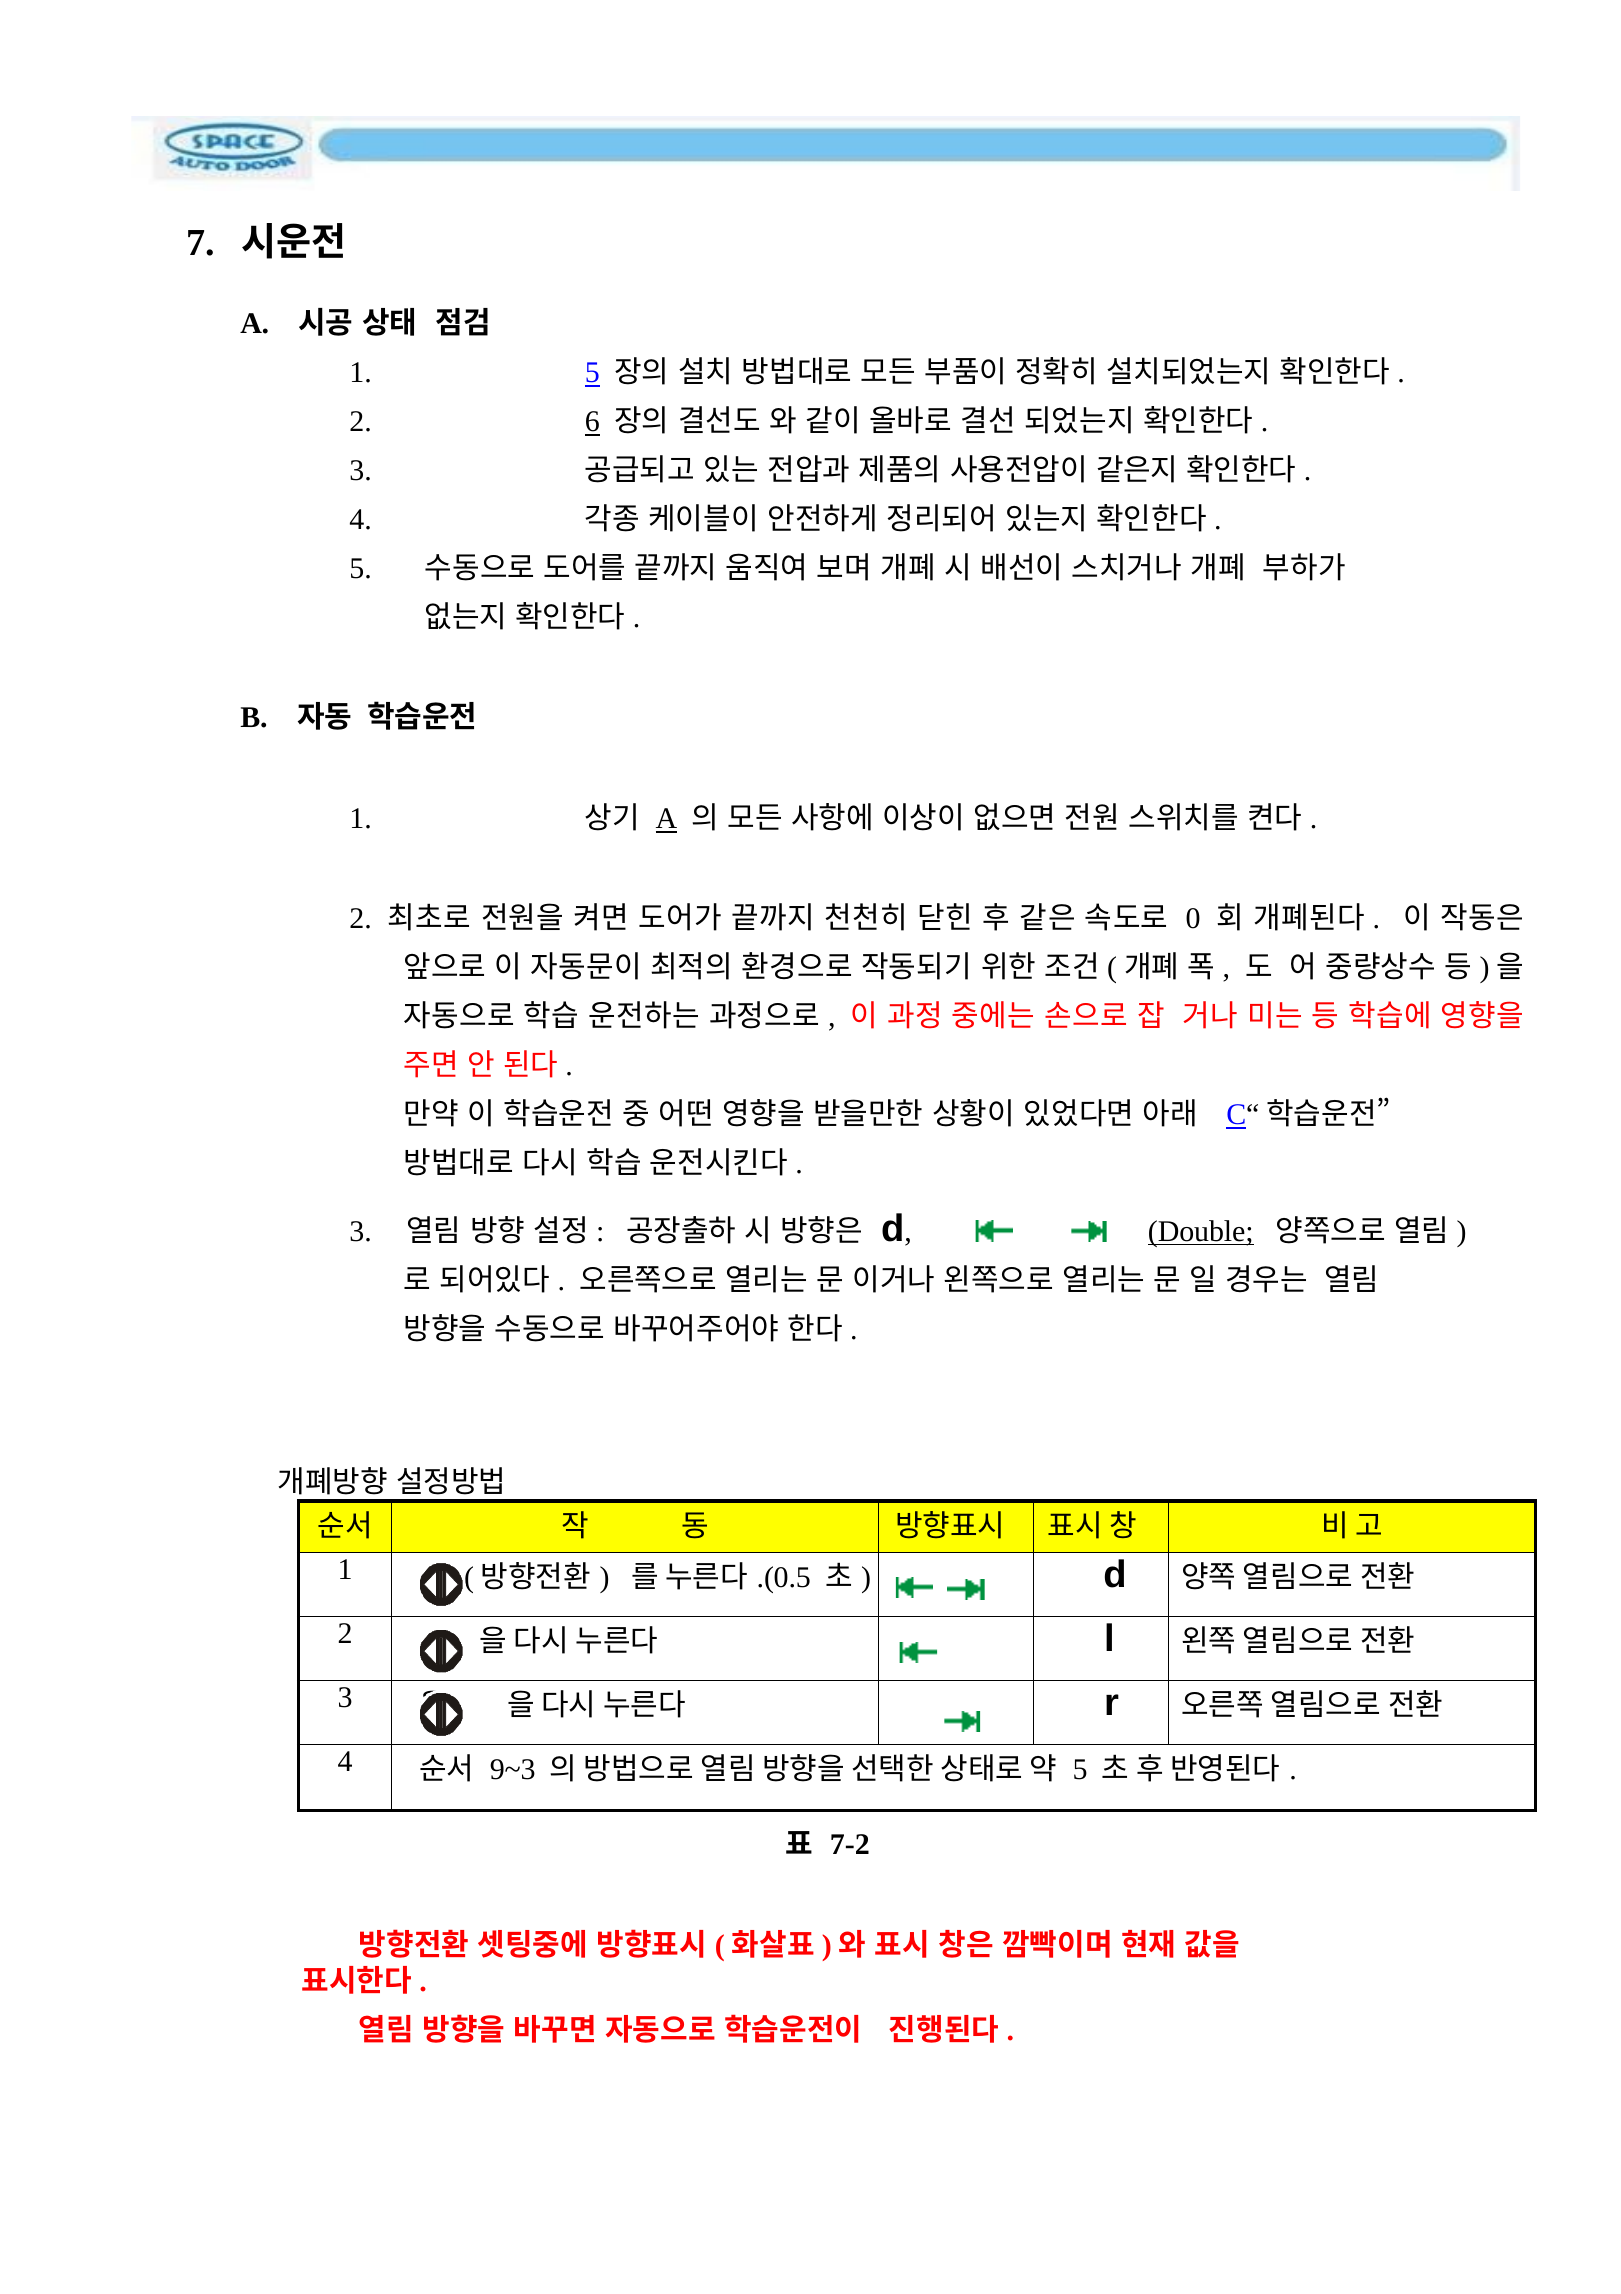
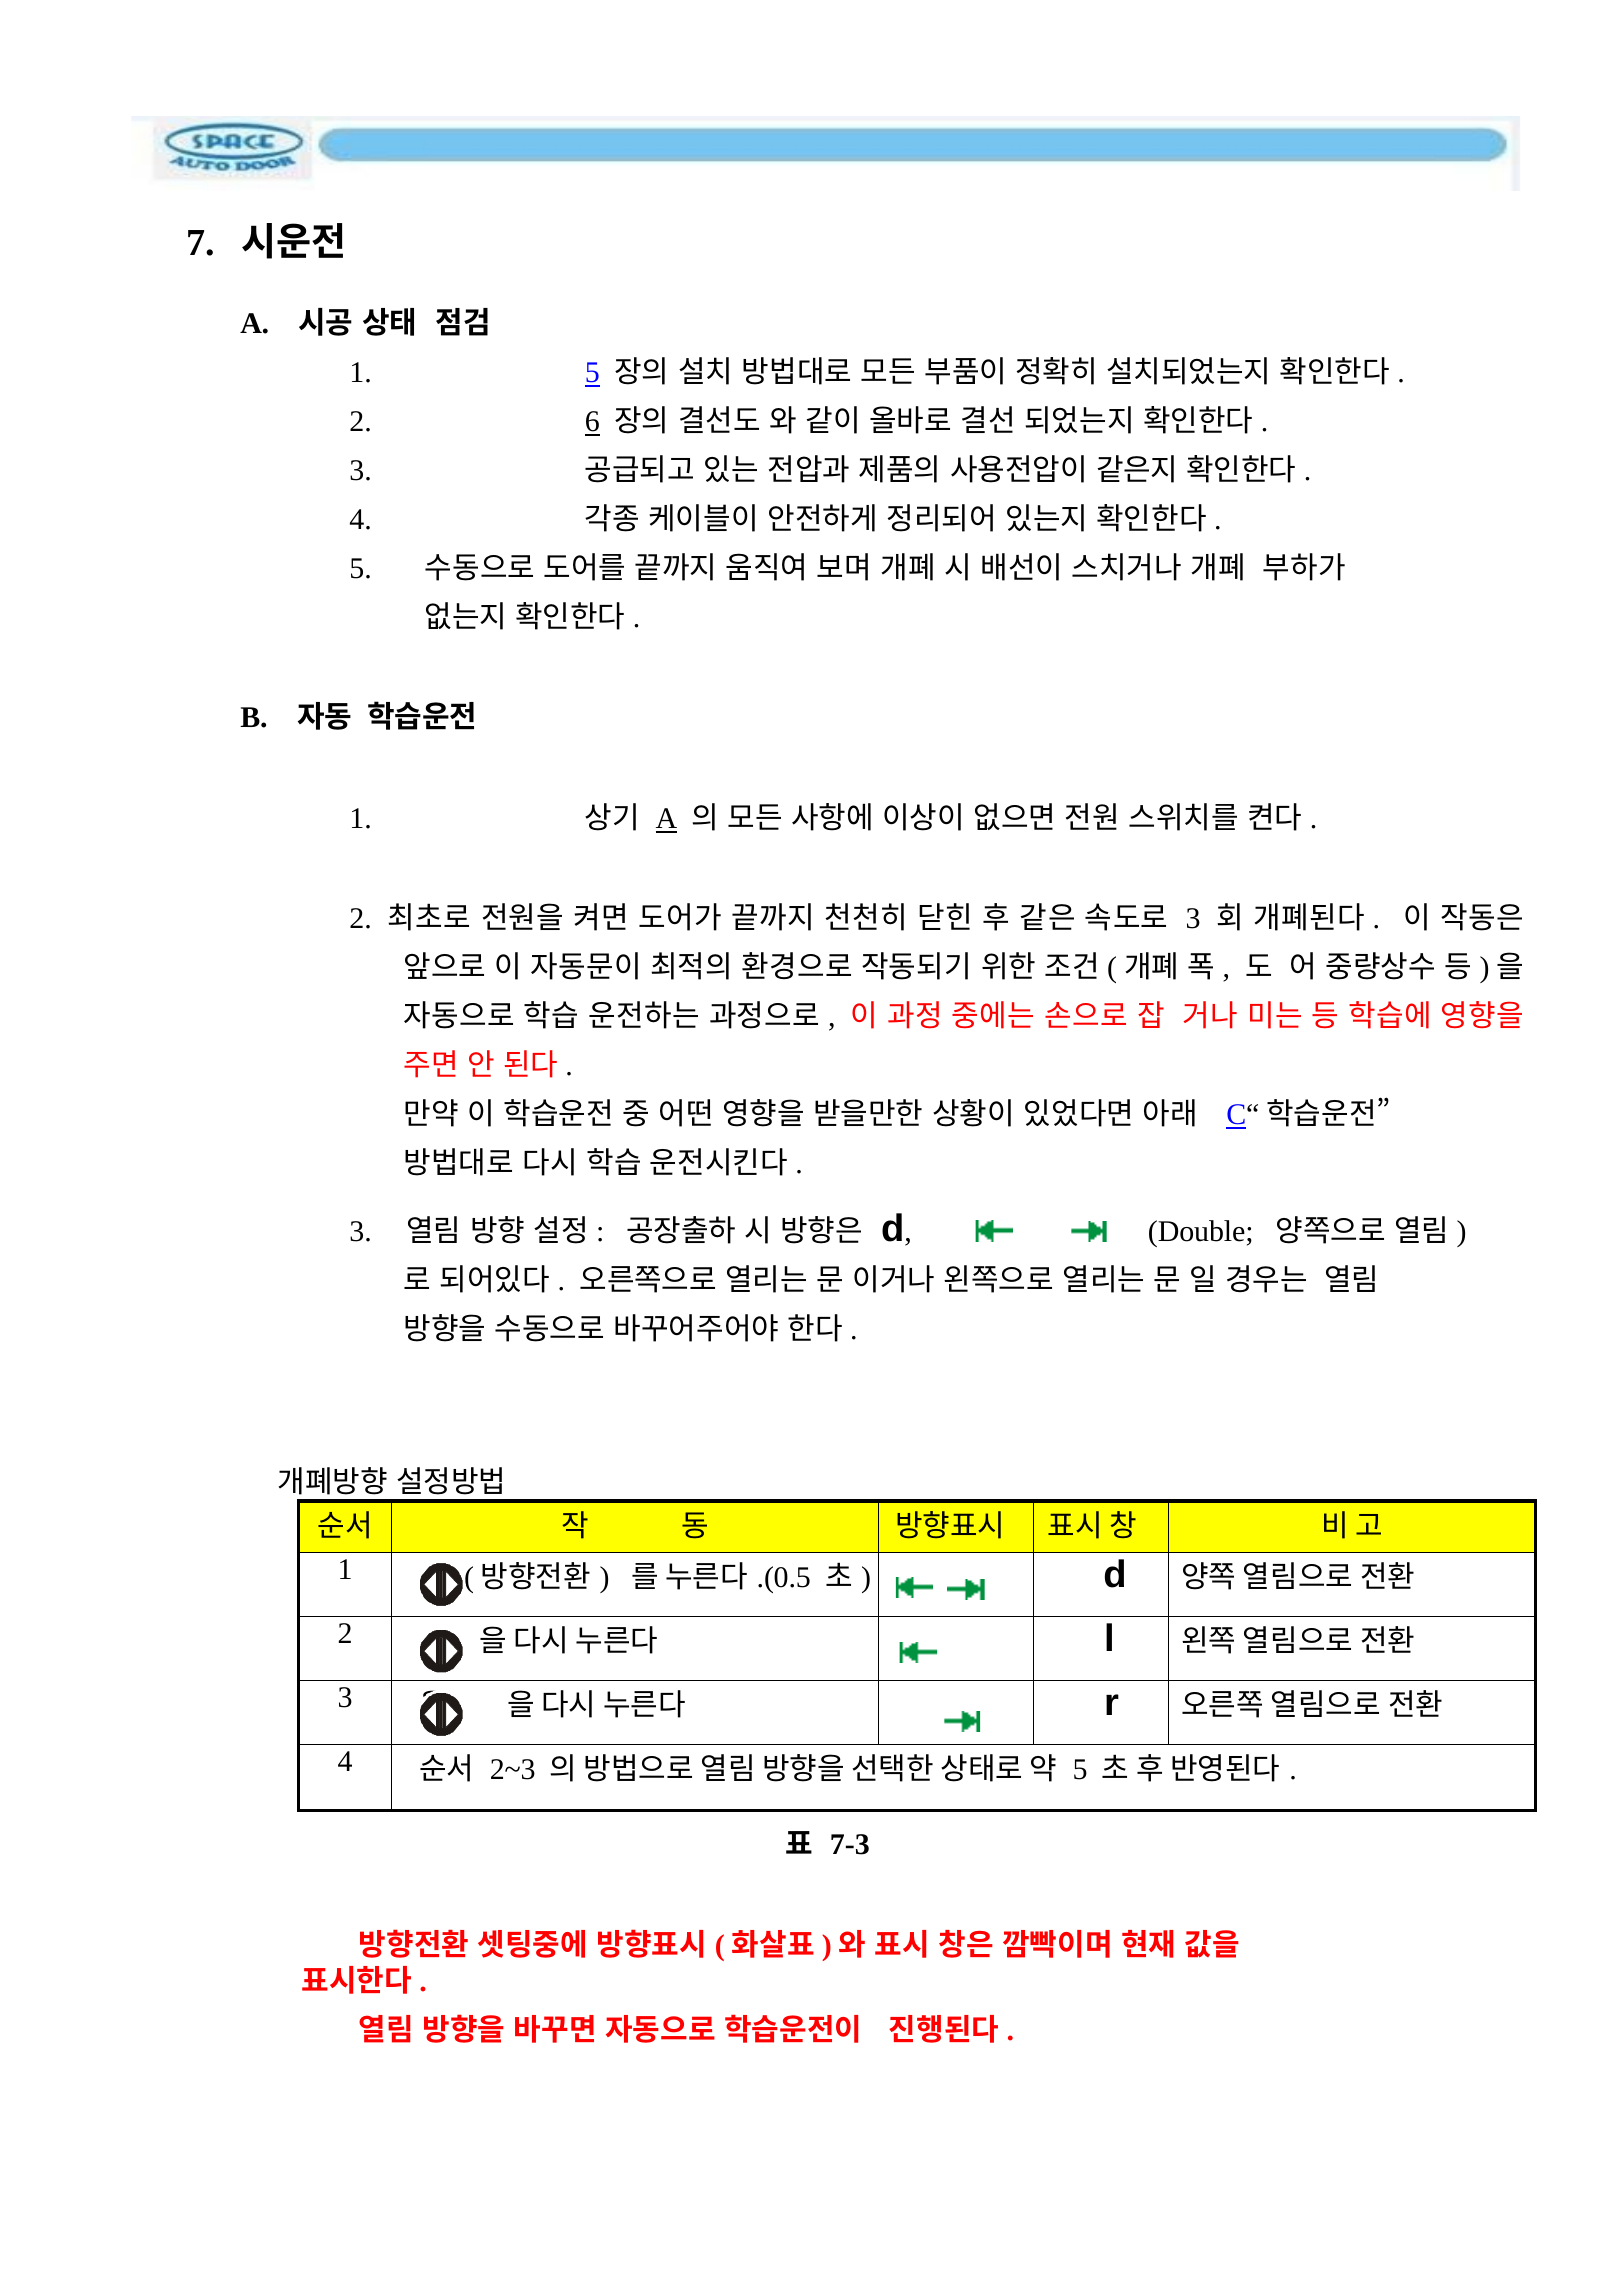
0 at (1193, 919): 0 -> 3
Double underline: present -> none
9~3: 9~3 -> 2~3
7-2: 7-2 -> 7-3
